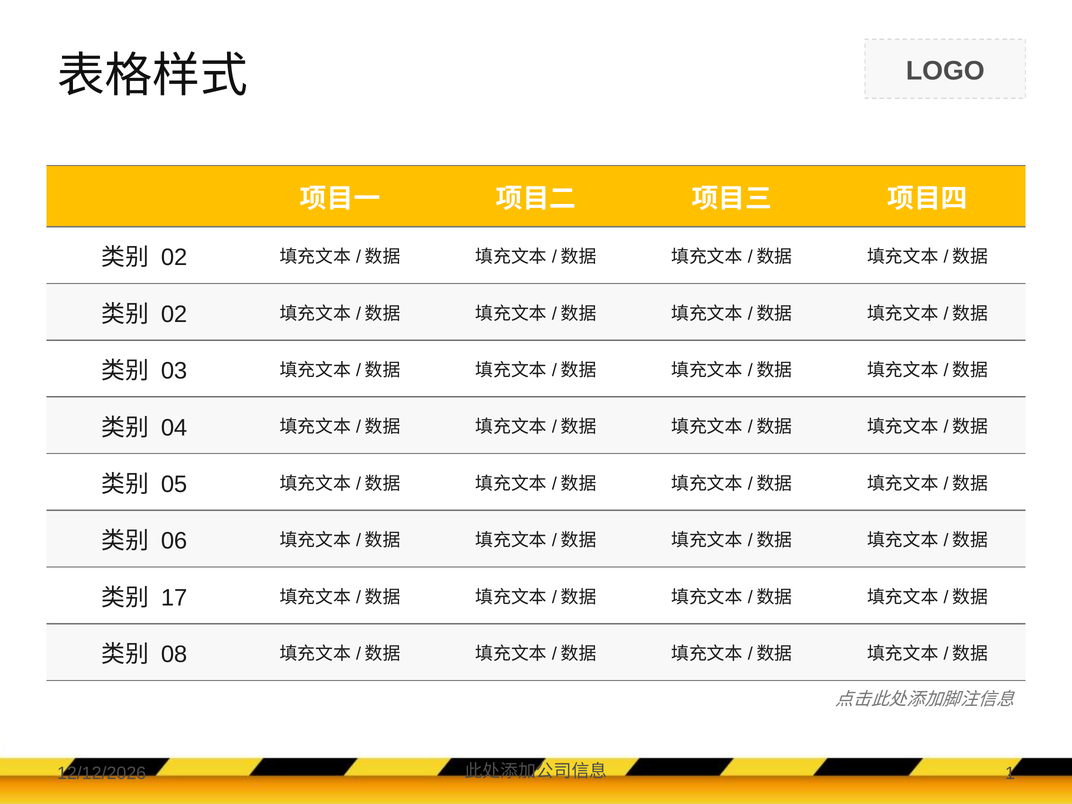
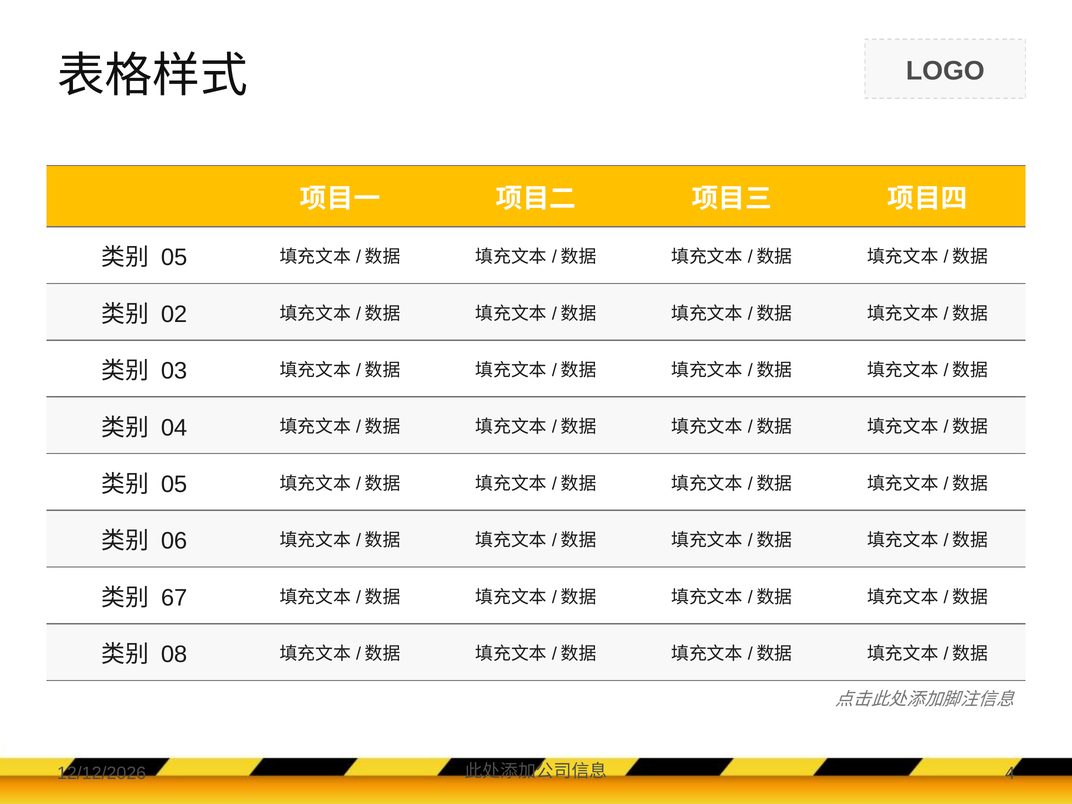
02 at (174, 258): 02 -> 05
17: 17 -> 67
1: 1 -> 4
